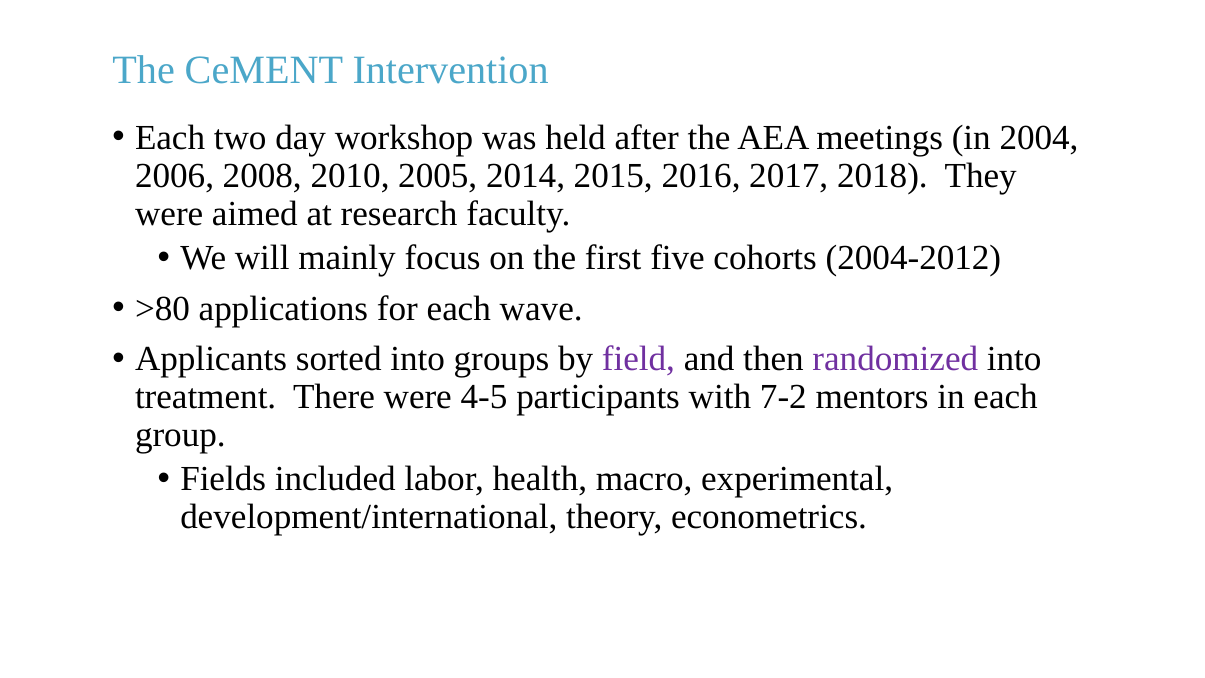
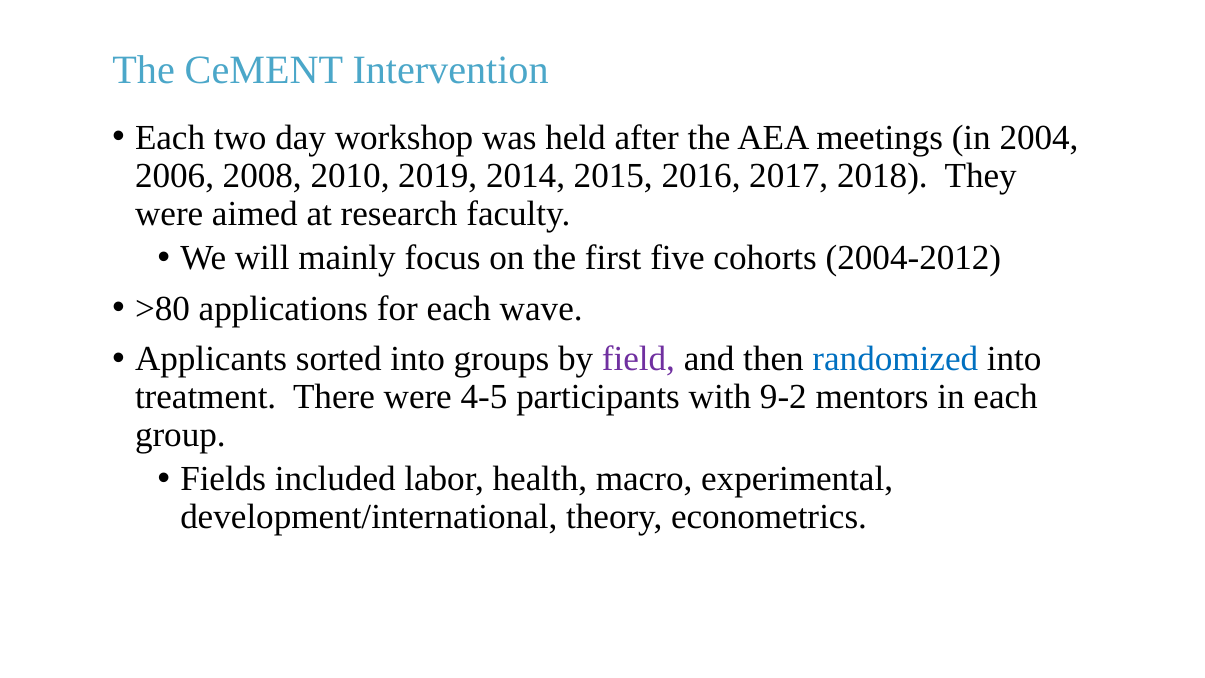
2005: 2005 -> 2019
randomized colour: purple -> blue
7-2: 7-2 -> 9-2
